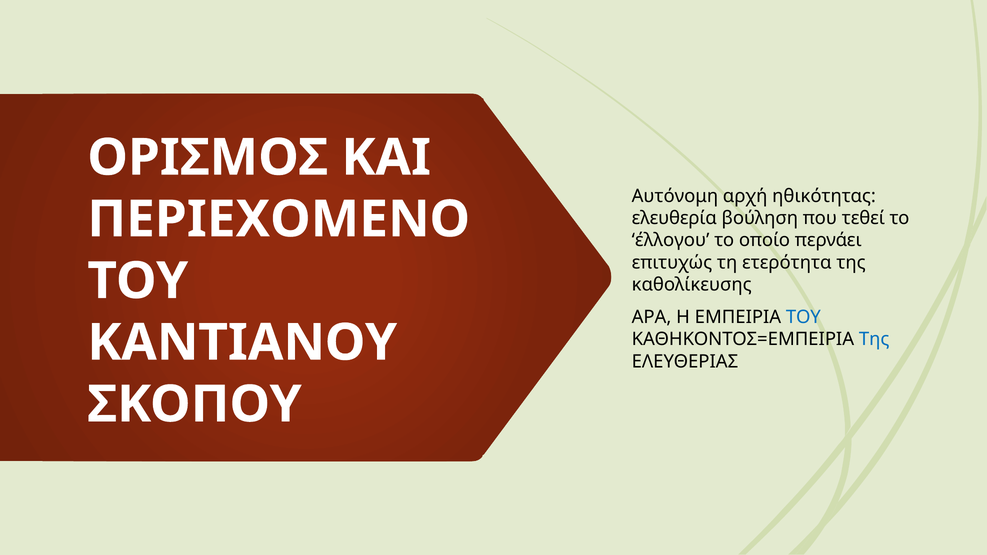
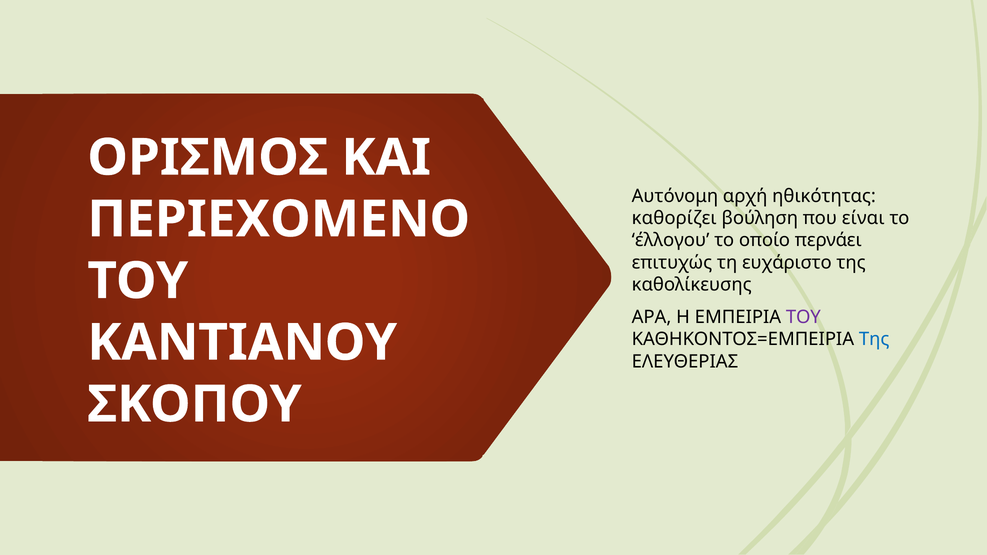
ελευθερία: ελευθερία -> καθορίζει
τεθεί: τεθεί -> είναι
ετερότητα: ετερότητα -> ευχάριστο
ΤΟΥ at (803, 317) colour: blue -> purple
